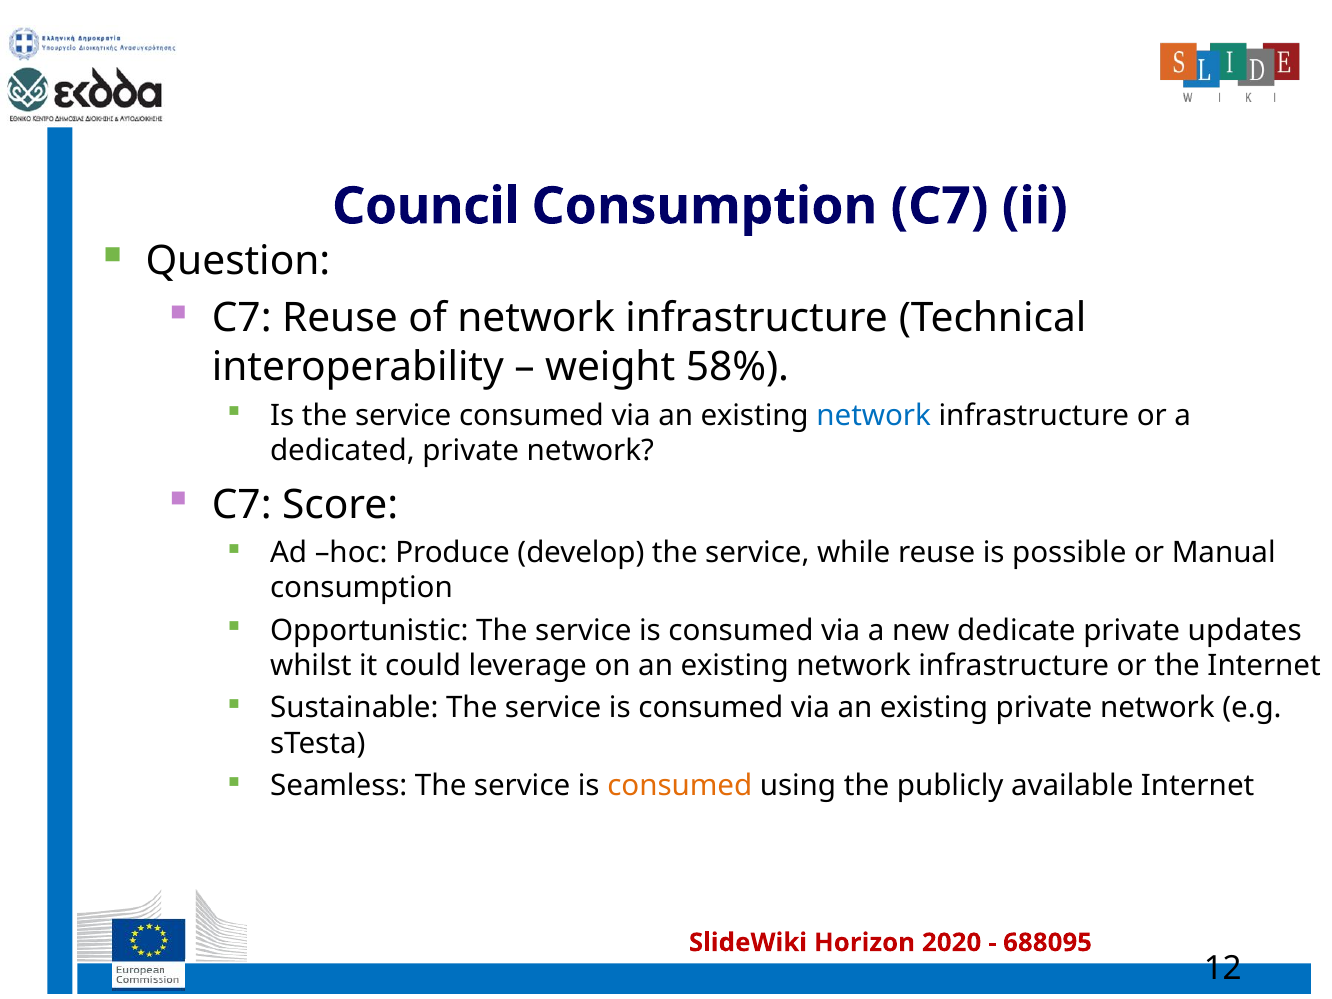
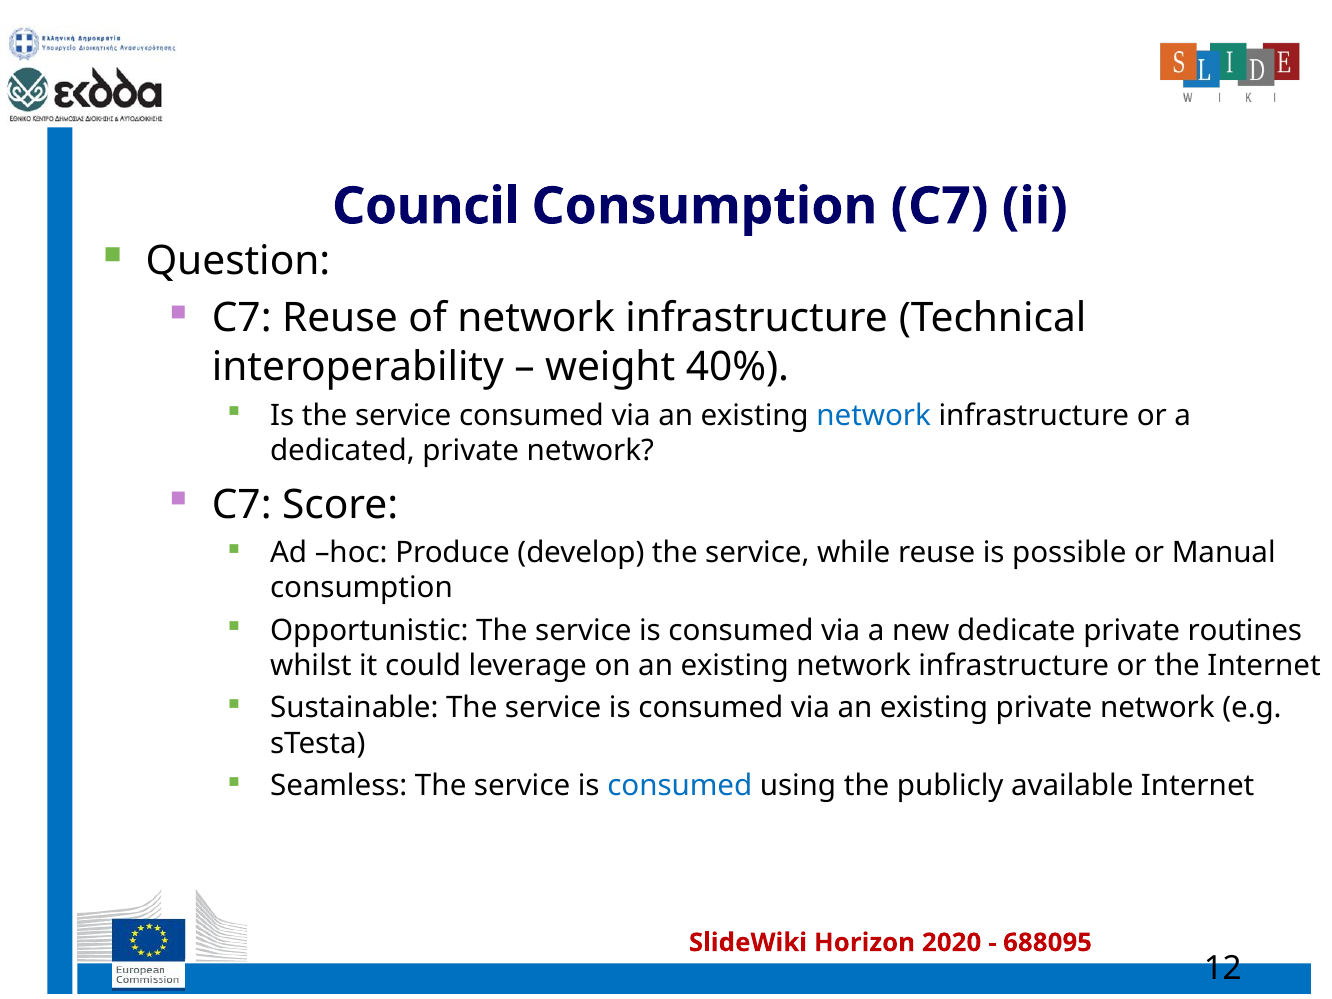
58%: 58% -> 40%
updates: updates -> routines
consumed at (680, 786) colour: orange -> blue
